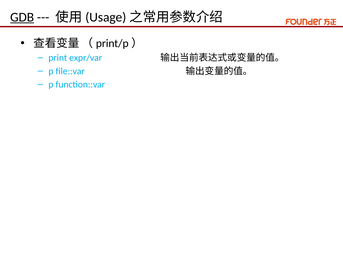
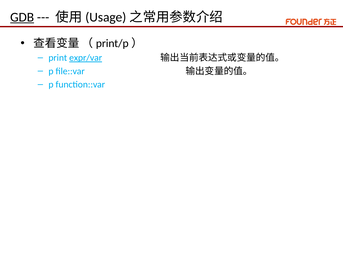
expr/var underline: none -> present
